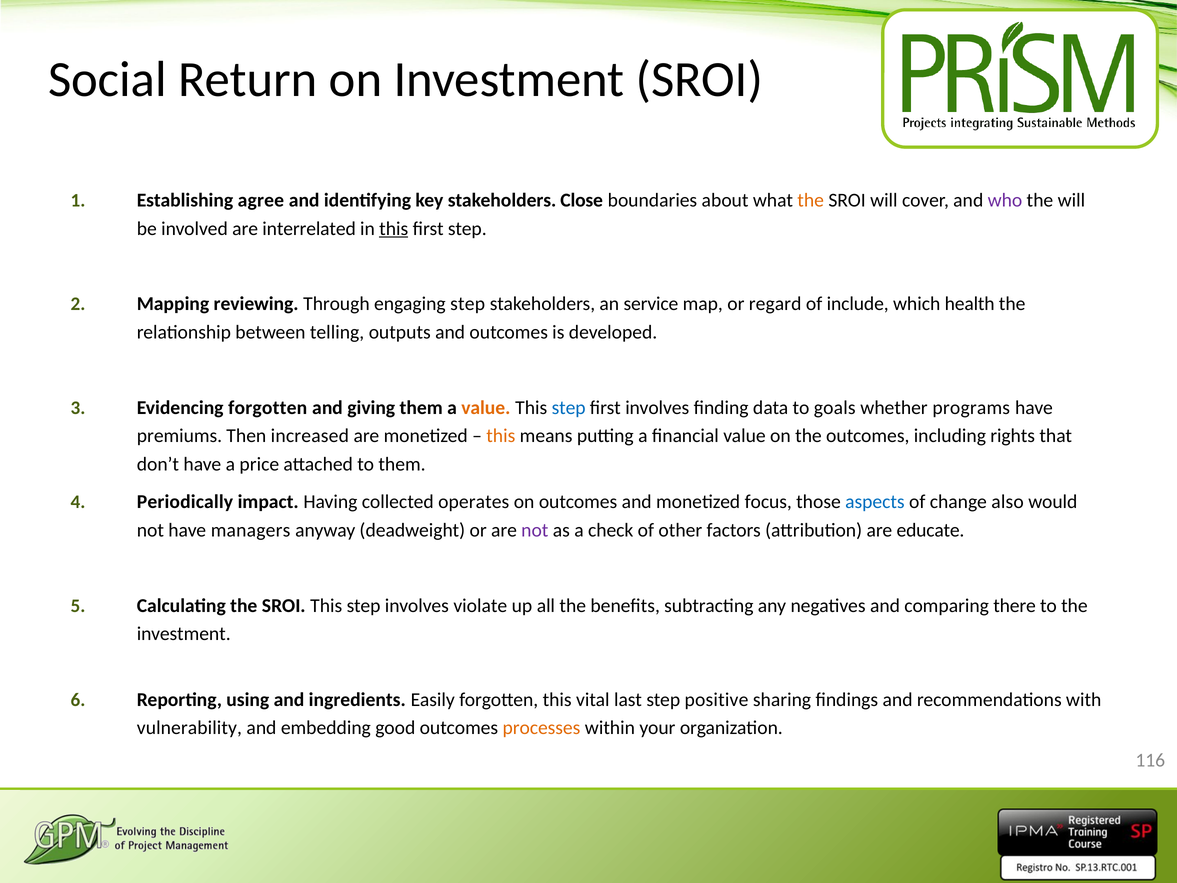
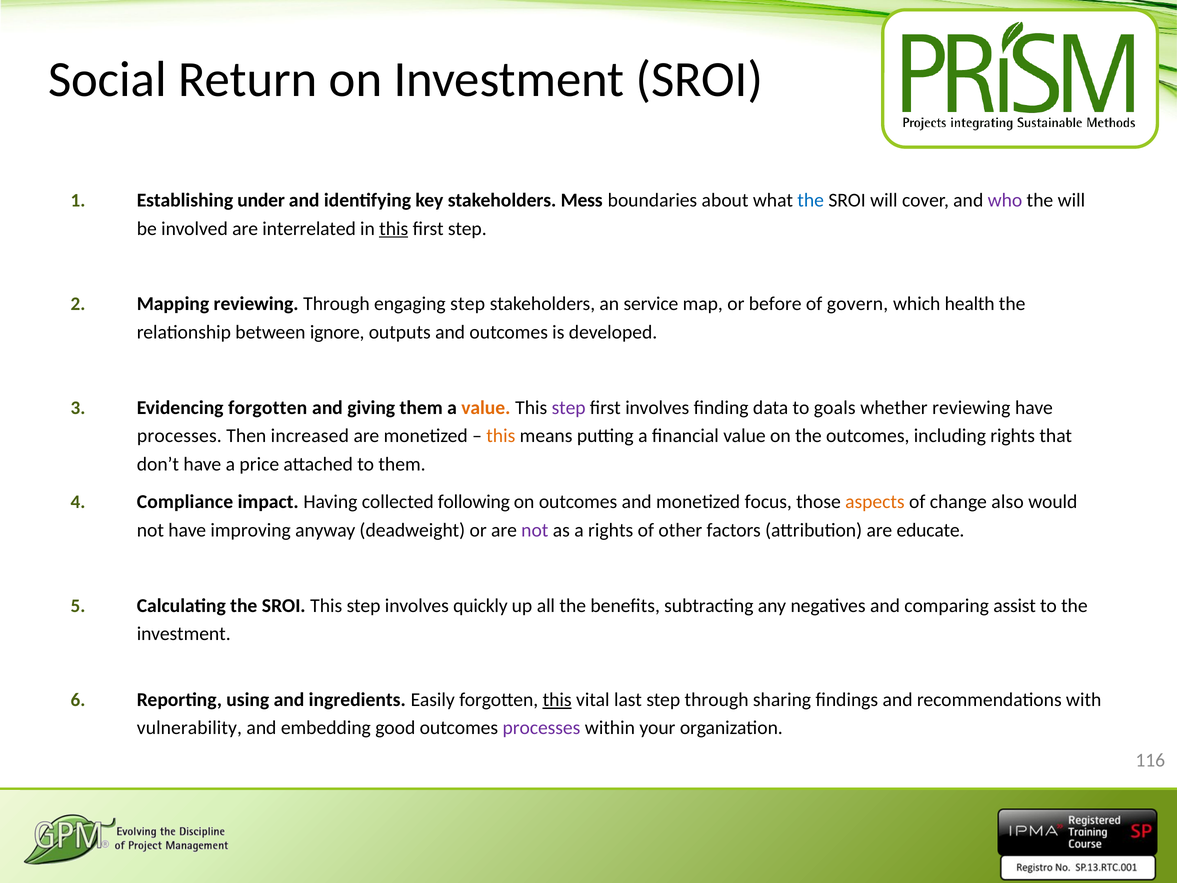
agree: agree -> under
Close: Close -> Mess
the at (811, 200) colour: orange -> blue
regard: regard -> before
include: include -> govern
telling: telling -> ignore
step at (569, 408) colour: blue -> purple
whether programs: programs -> reviewing
premiums at (179, 436): premiums -> processes
Periodically: Periodically -> Compliance
operates: operates -> following
aspects colour: blue -> orange
managers: managers -> improving
a check: check -> rights
violate: violate -> quickly
there: there -> assist
this at (557, 700) underline: none -> present
step positive: positive -> through
processes at (541, 728) colour: orange -> purple
